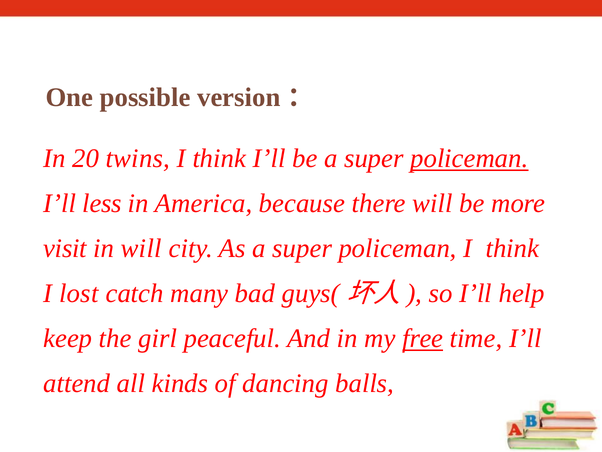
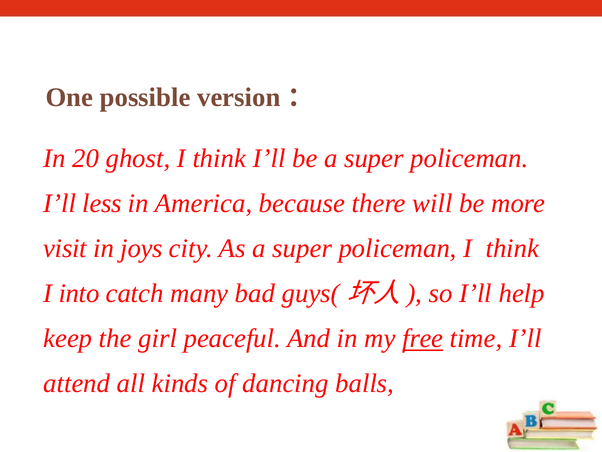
twins: twins -> ghost
policeman at (469, 158) underline: present -> none
in will: will -> joys
lost: lost -> into
